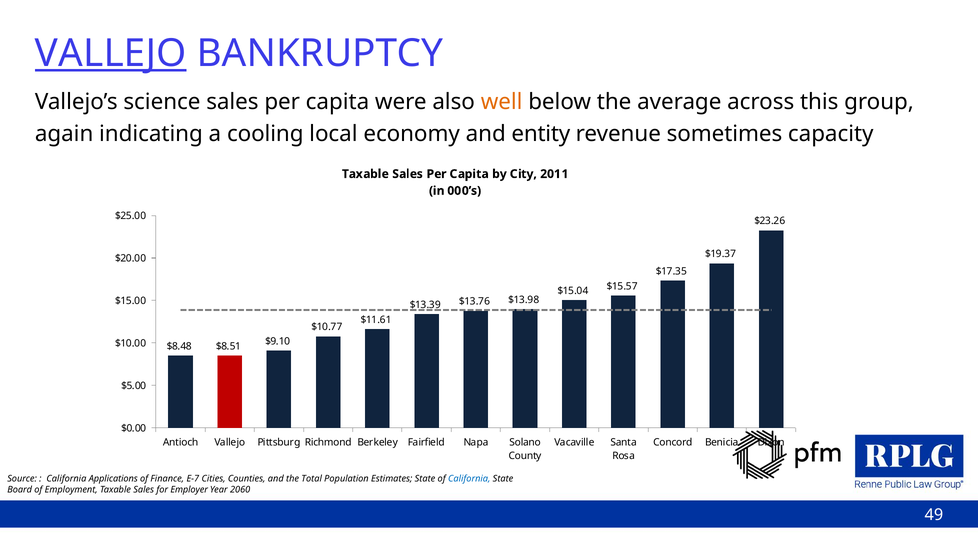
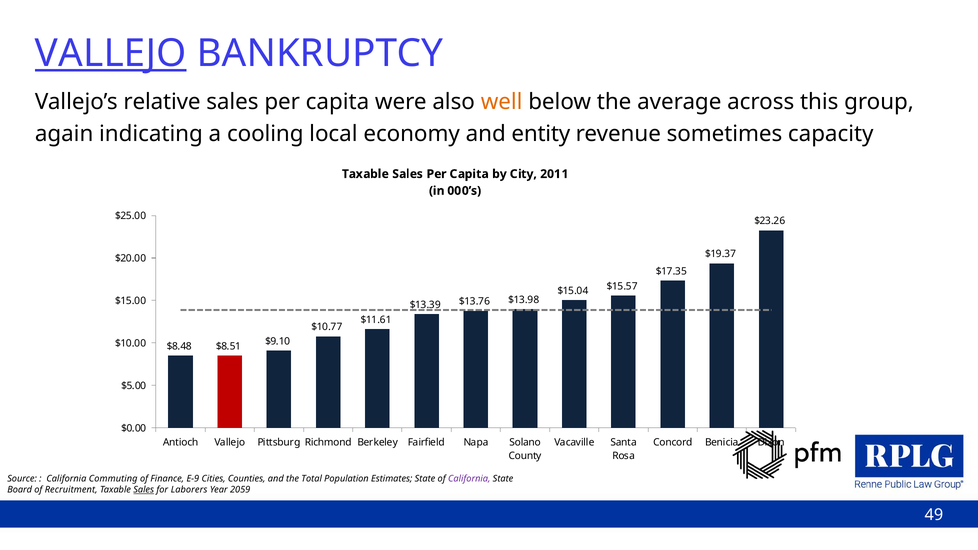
science: science -> relative
Applications: Applications -> Commuting
E-7: E-7 -> E-9
California at (469, 479) colour: blue -> purple
Employment: Employment -> Recruitment
Sales at (144, 490) underline: none -> present
Employer: Employer -> Laborers
2060: 2060 -> 2059
